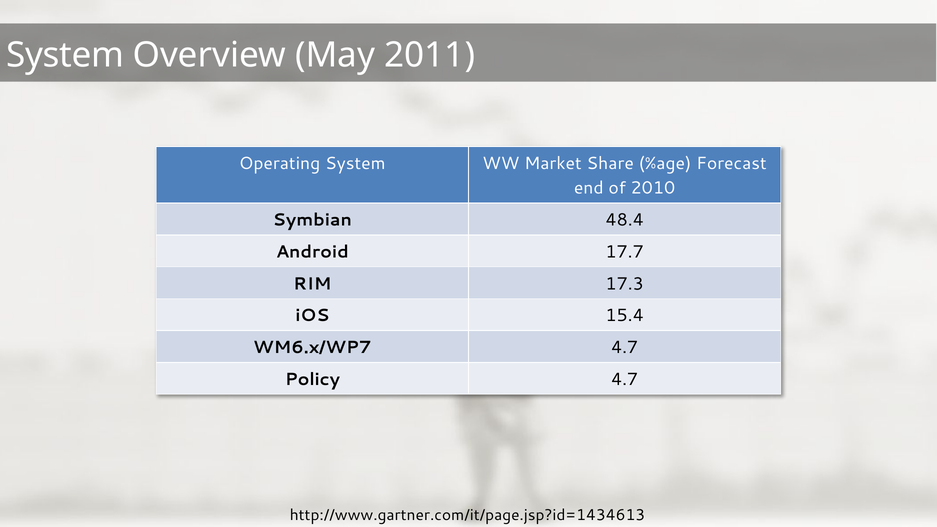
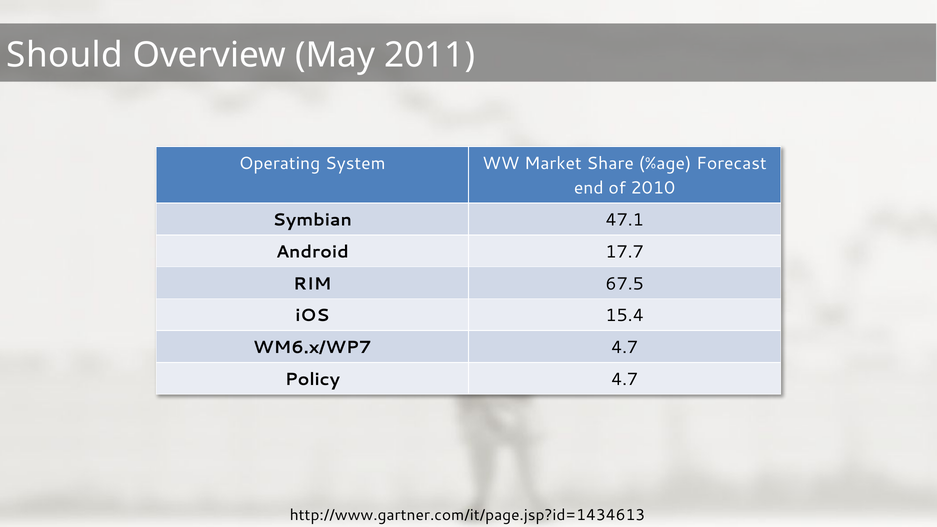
System at (65, 55): System -> Should
48.4: 48.4 -> 47.1
17.3: 17.3 -> 67.5
